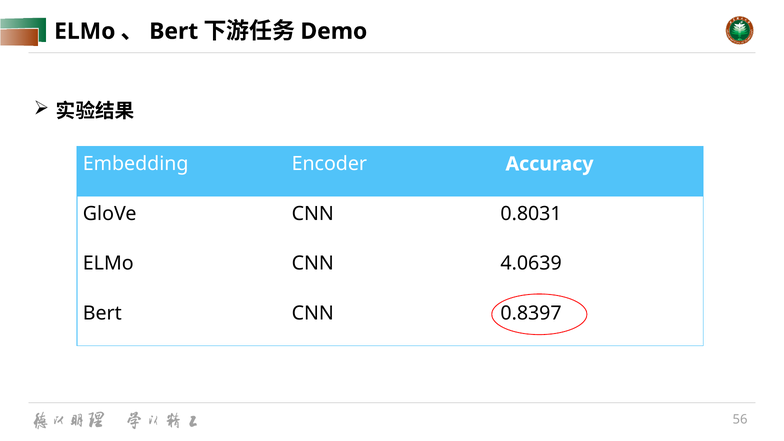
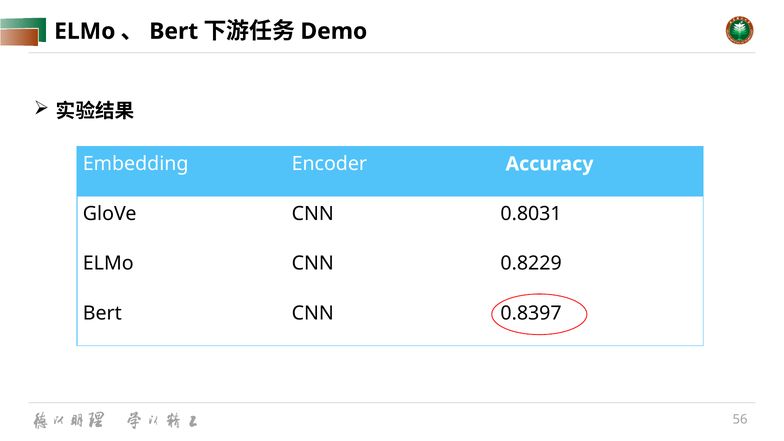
4.0639: 4.0639 -> 0.8229
